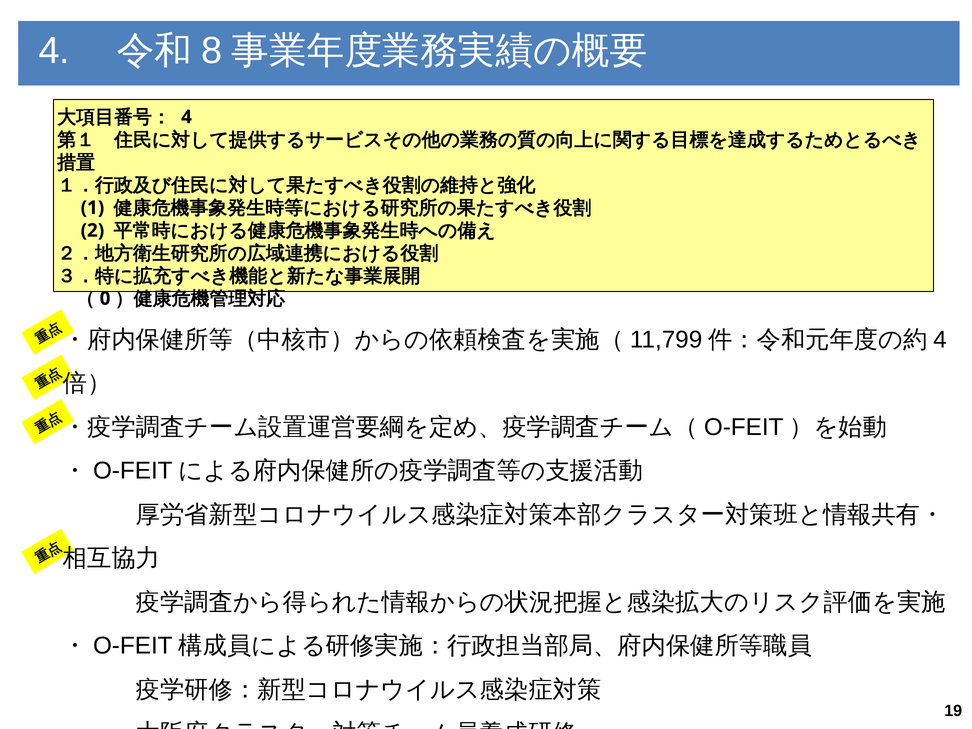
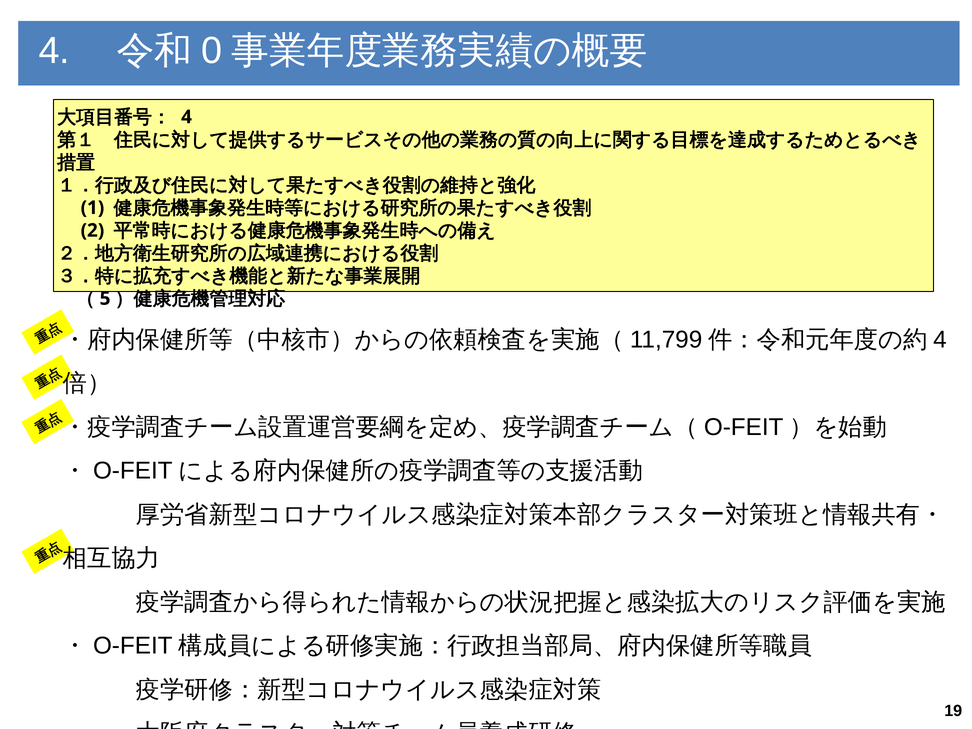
8: 8 -> 0
0: 0 -> 5
